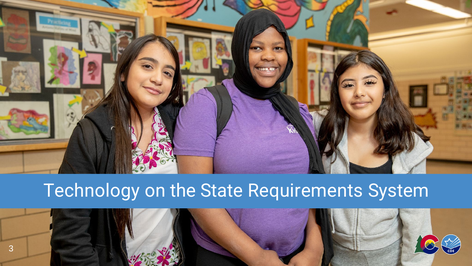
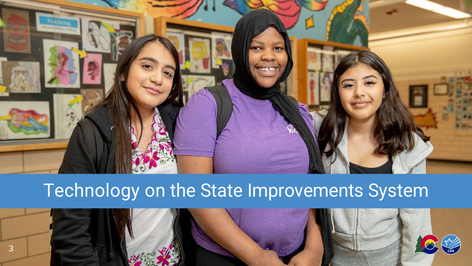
Requirements: Requirements -> Improvements
